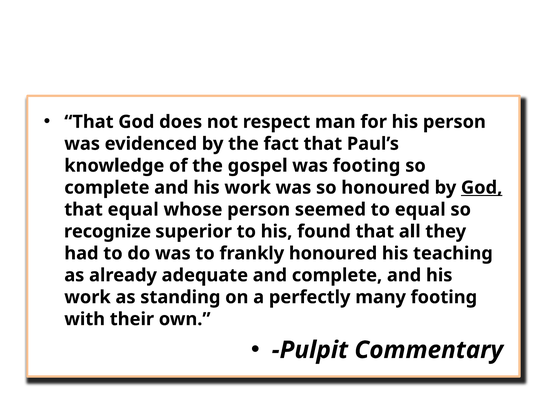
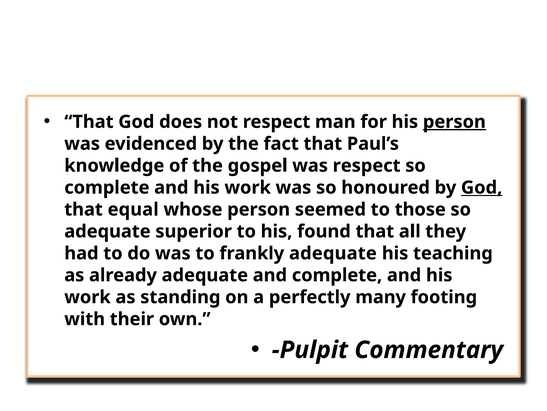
person at (454, 122) underline: none -> present
was footing: footing -> respect
to equal: equal -> those
recognize at (108, 231): recognize -> adequate
frankly honoured: honoured -> adequate
